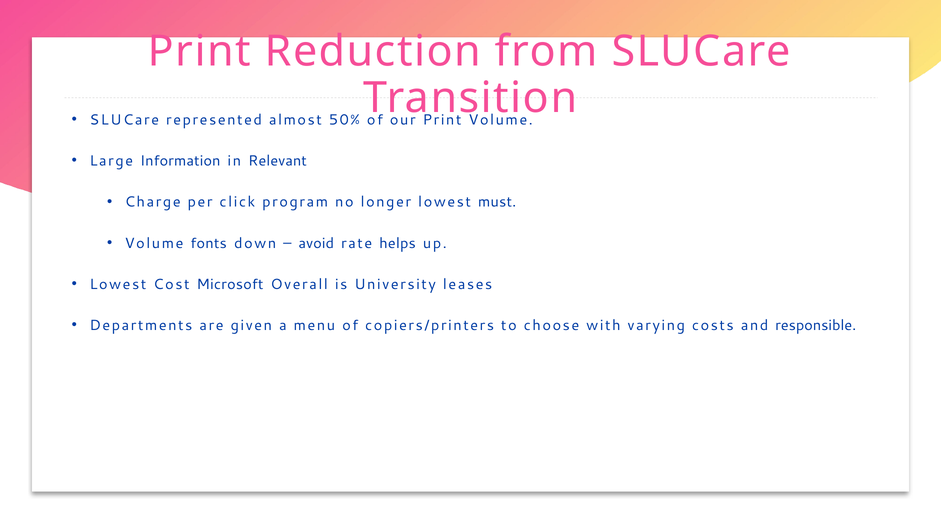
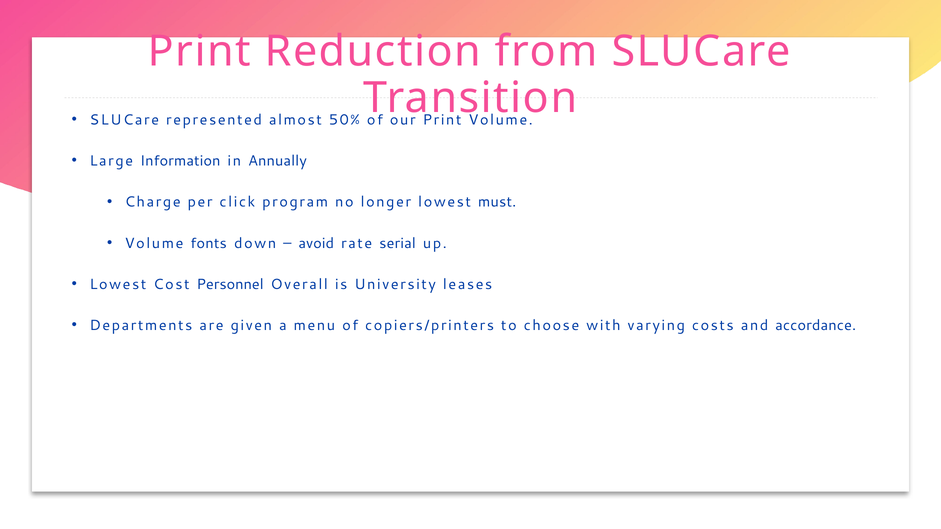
Relevant: Relevant -> Annually
helps: helps -> serial
Microsoft: Microsoft -> Personnel
responsible: responsible -> accordance
